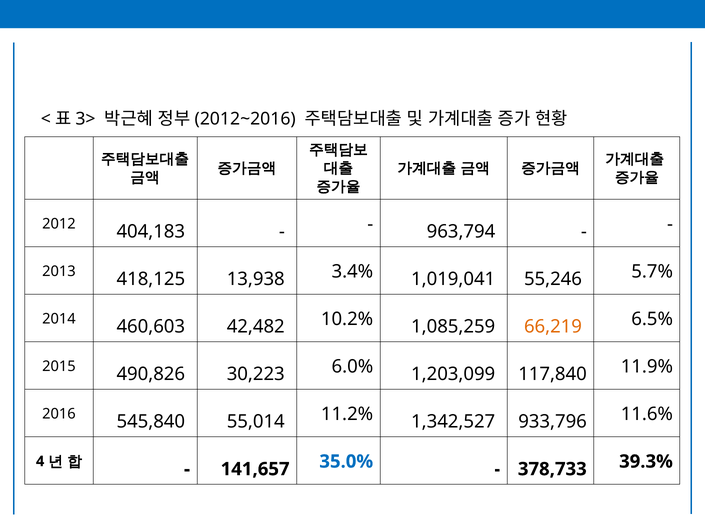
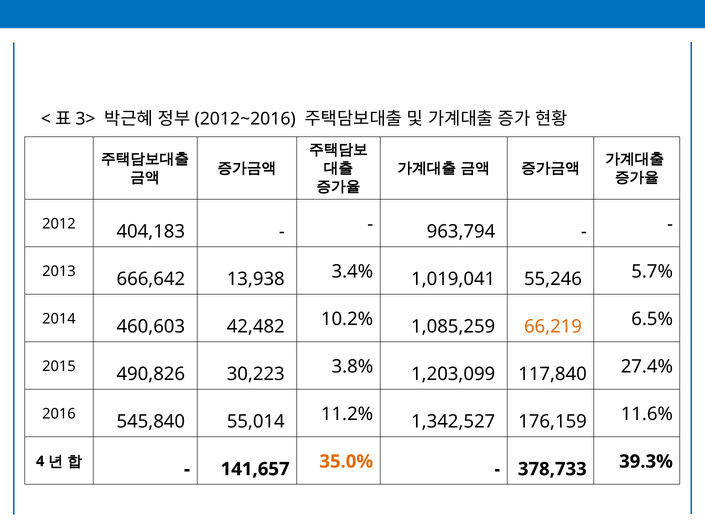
418,125: 418,125 -> 666,642
6.0%: 6.0% -> 3.8%
11.9%: 11.9% -> 27.4%
933,796: 933,796 -> 176,159
35.0% colour: blue -> orange
